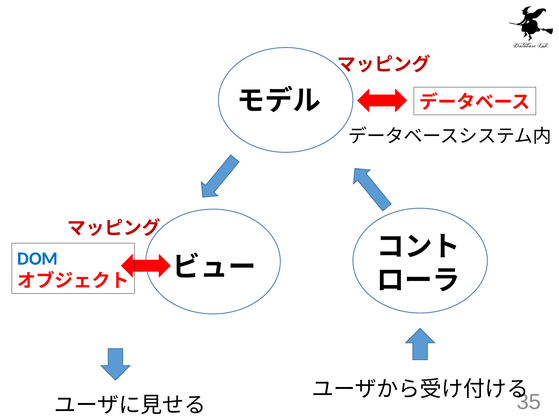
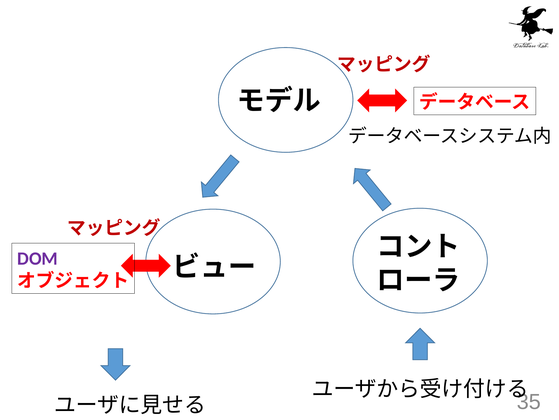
DOM colour: blue -> purple
